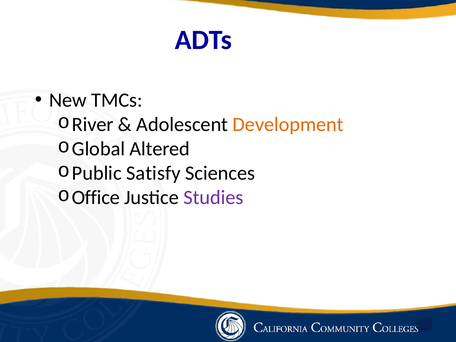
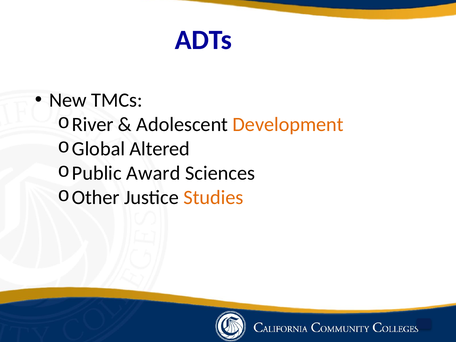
Satisfy: Satisfy -> Award
Office: Office -> Other
Studies colour: purple -> orange
